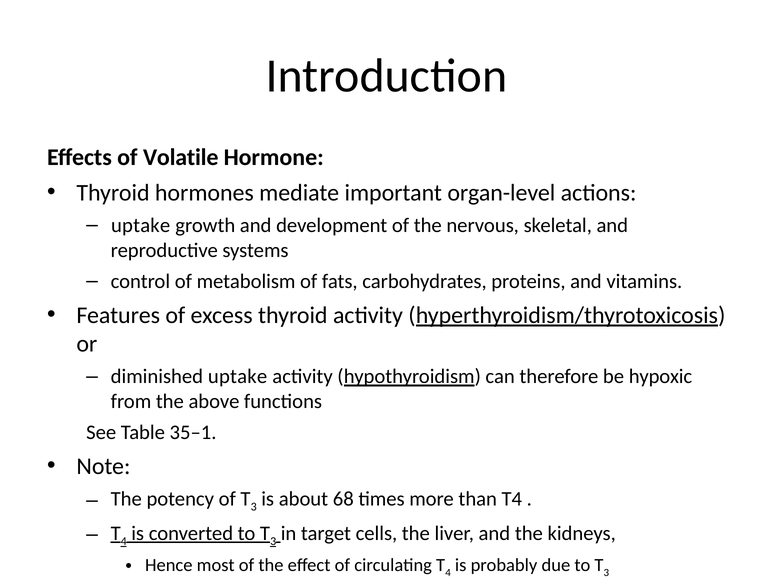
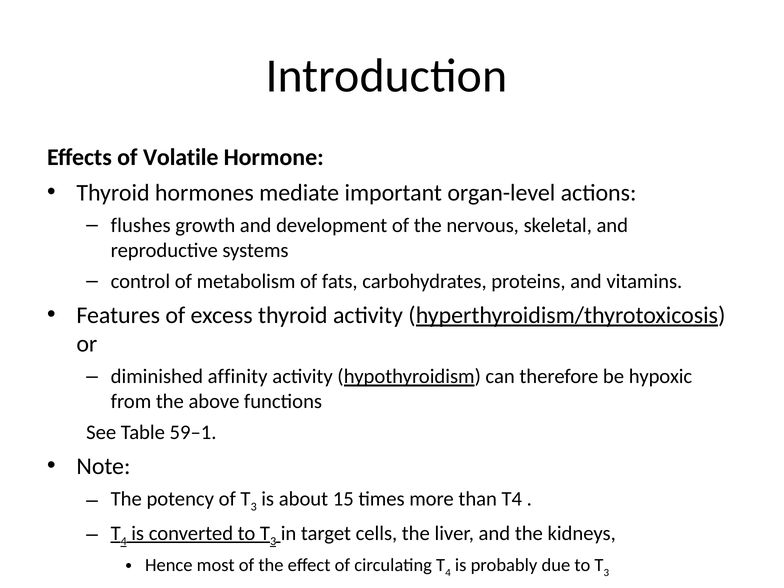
uptake at (141, 226): uptake -> flushes
diminished uptake: uptake -> affinity
35–1: 35–1 -> 59–1
68: 68 -> 15
